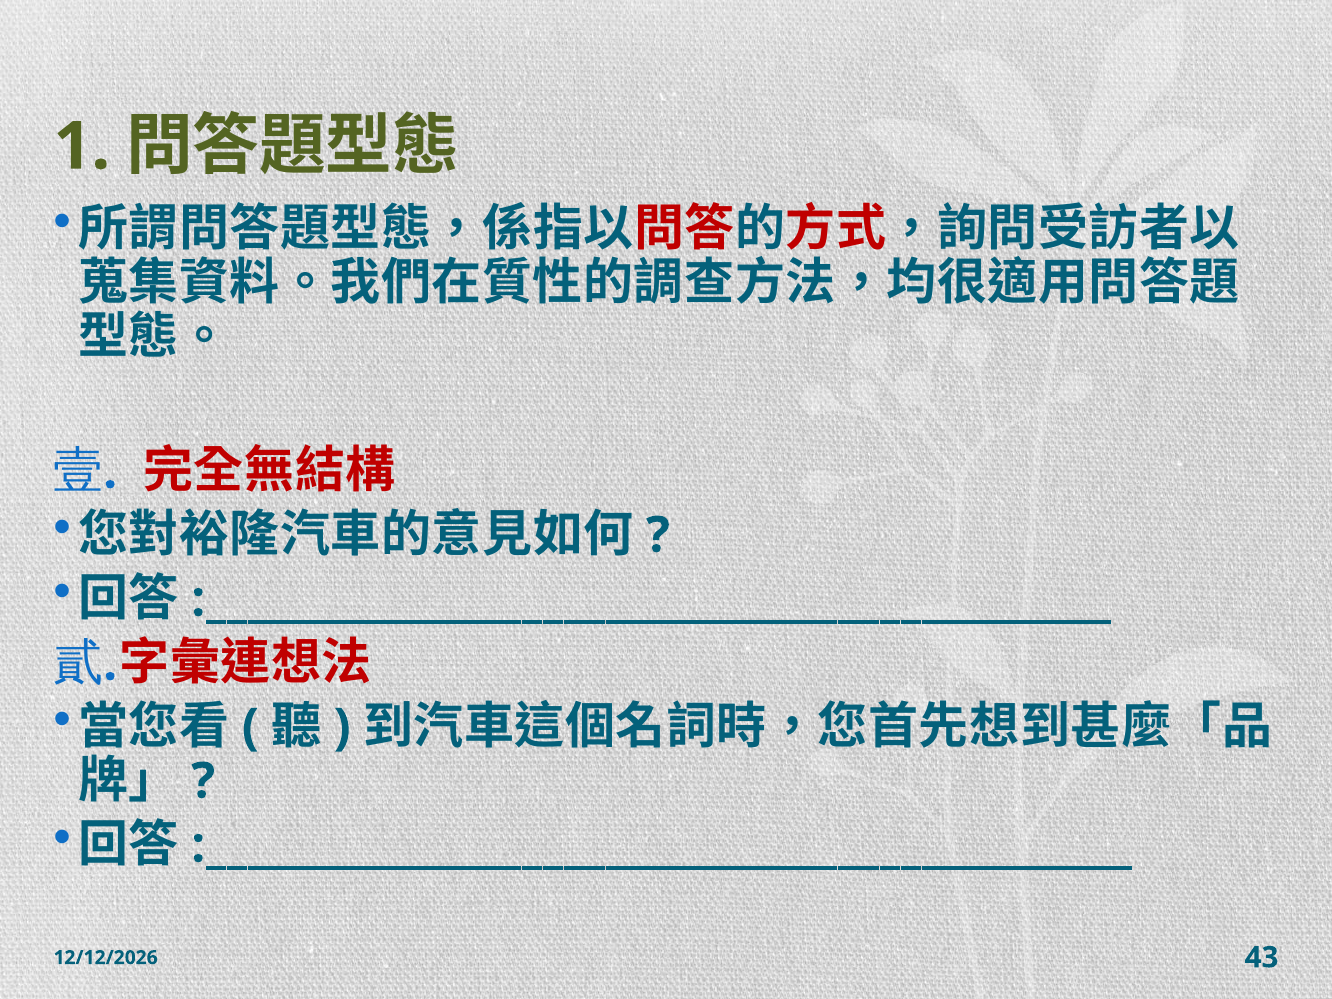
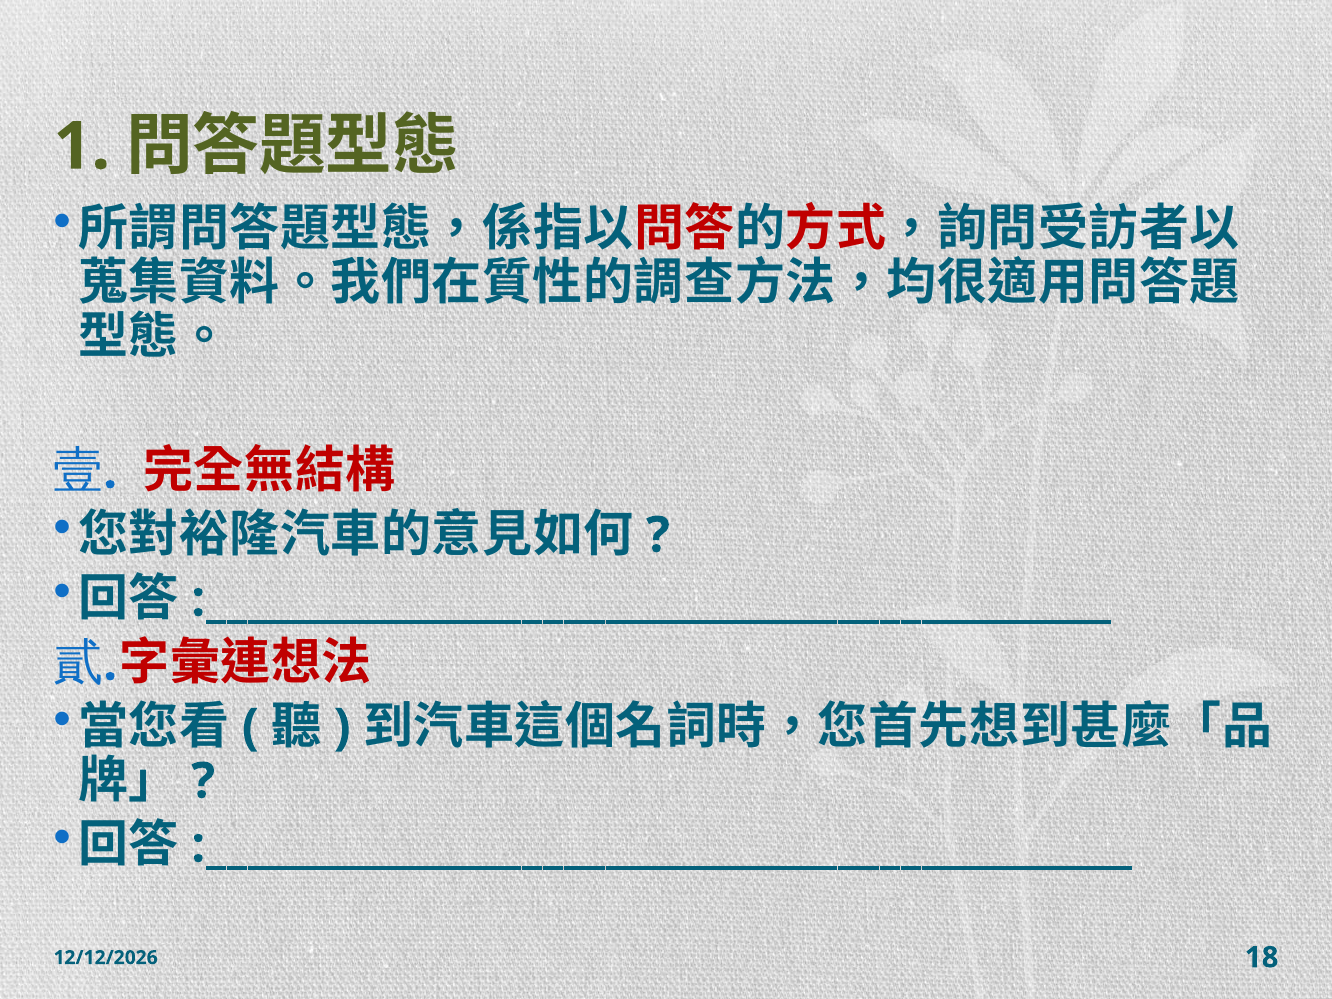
43: 43 -> 18
